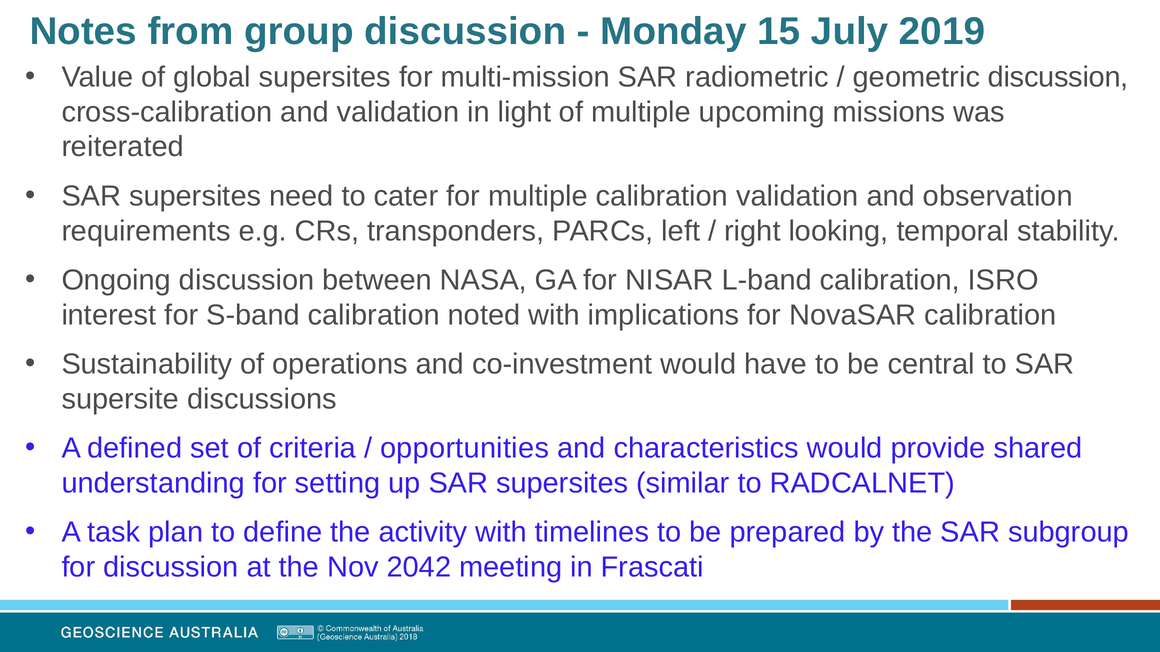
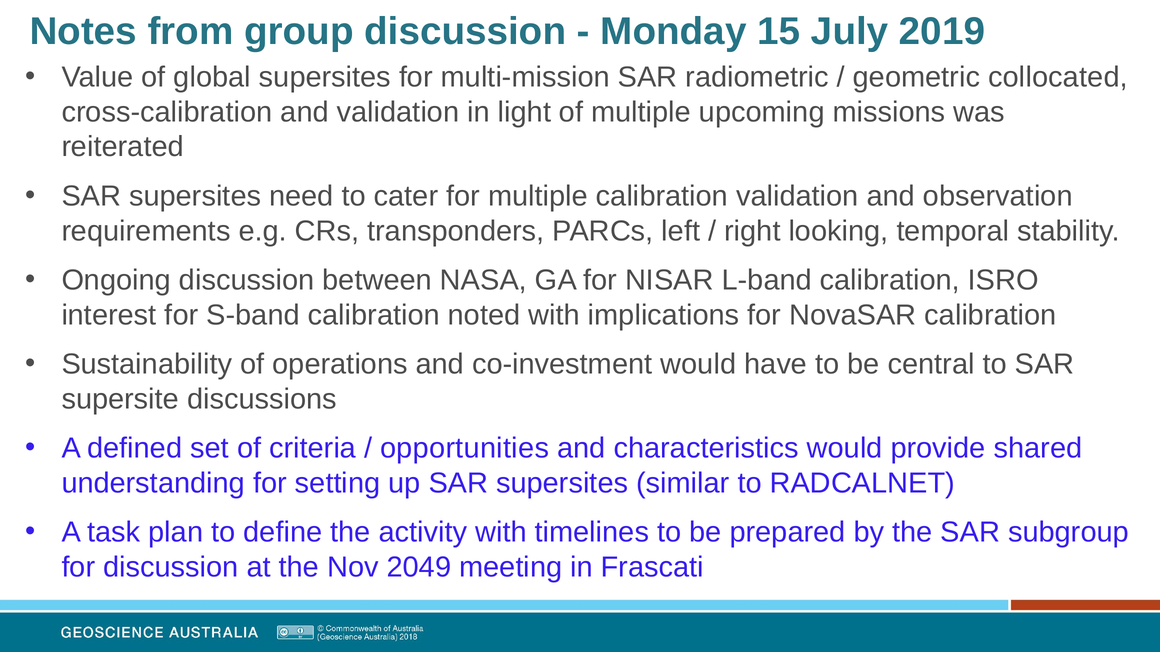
geometric discussion: discussion -> collocated
2042: 2042 -> 2049
